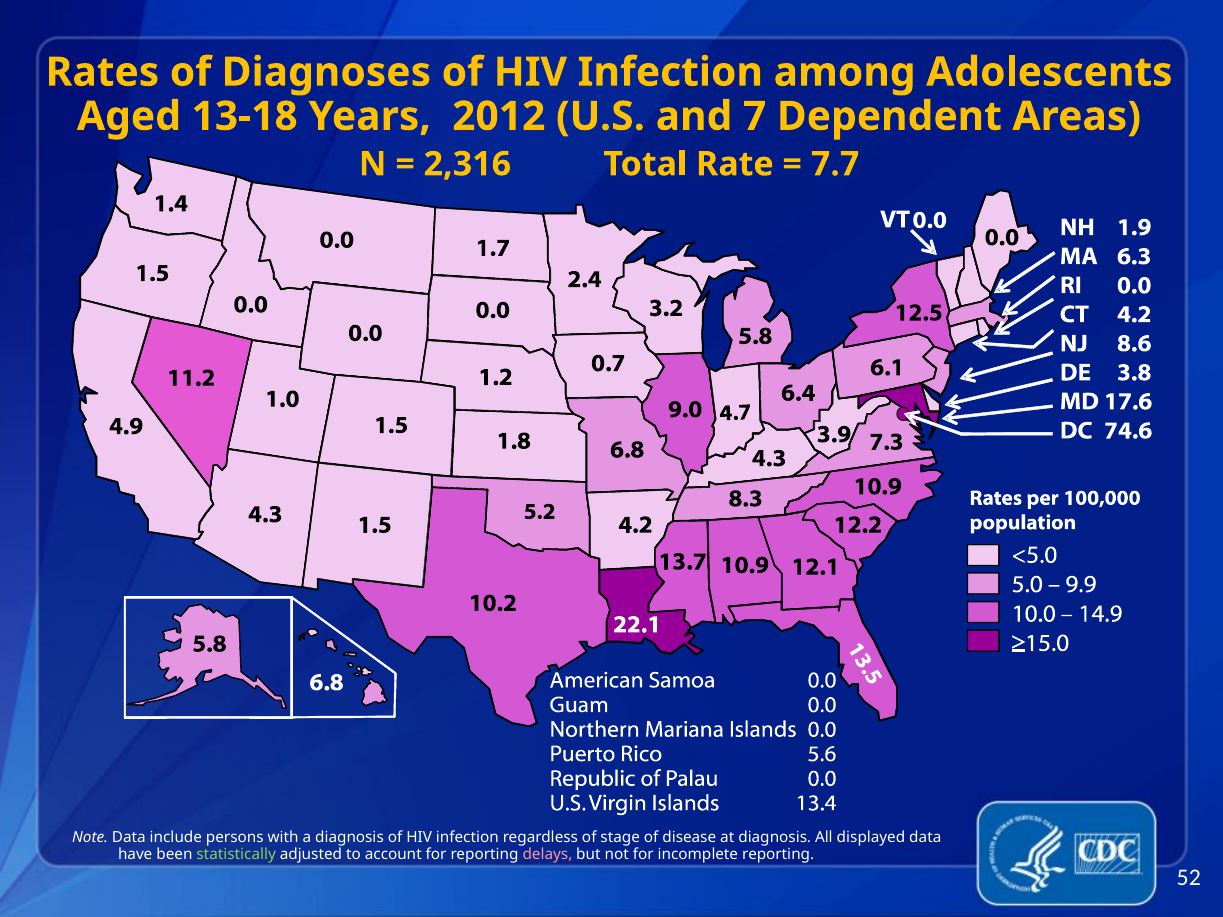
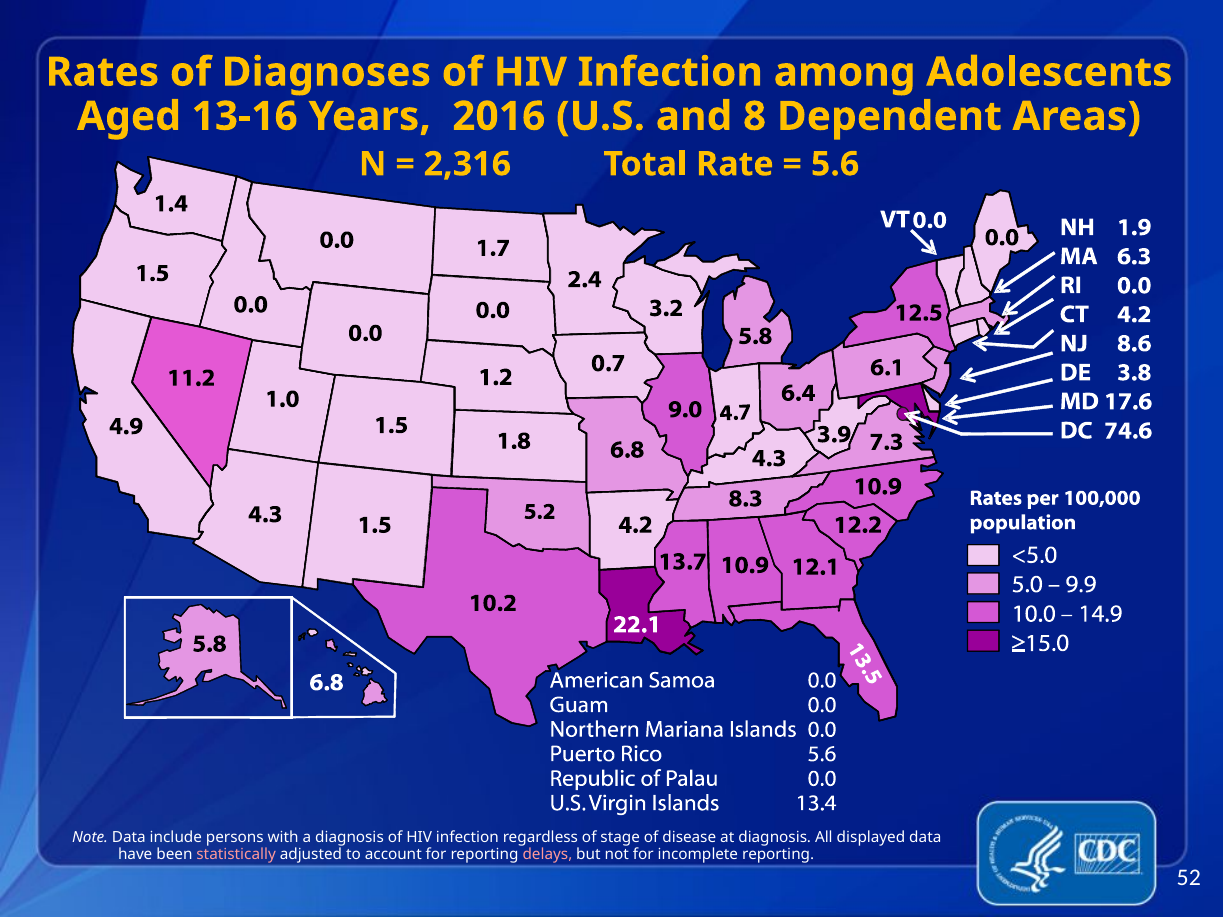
13-18: 13-18 -> 13-16
2012: 2012 -> 2016
7: 7 -> 8
7.7: 7.7 -> 5.6
statistically colour: light green -> pink
